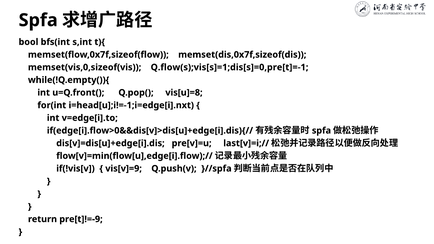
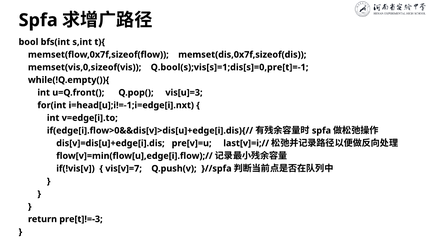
Q.flow(s);vis[s]=1;dis[s]=0,pre[t]=-1: Q.flow(s);vis[s]=1;dis[s]=0,pre[t]=-1 -> Q.bool(s);vis[s]=1;dis[s]=0,pre[t]=-1
vis[u]=8: vis[u]=8 -> vis[u]=3
vis[v]=9: vis[v]=9 -> vis[v]=7
pre[t]!=-9: pre[t]!=-9 -> pre[t]!=-3
